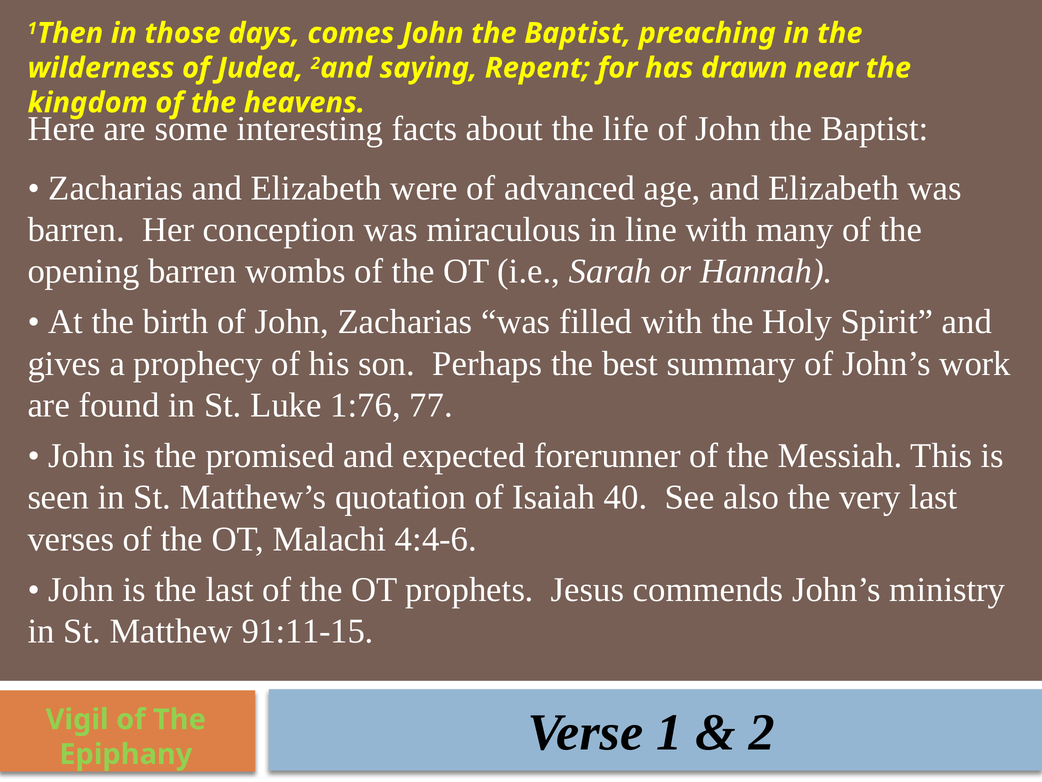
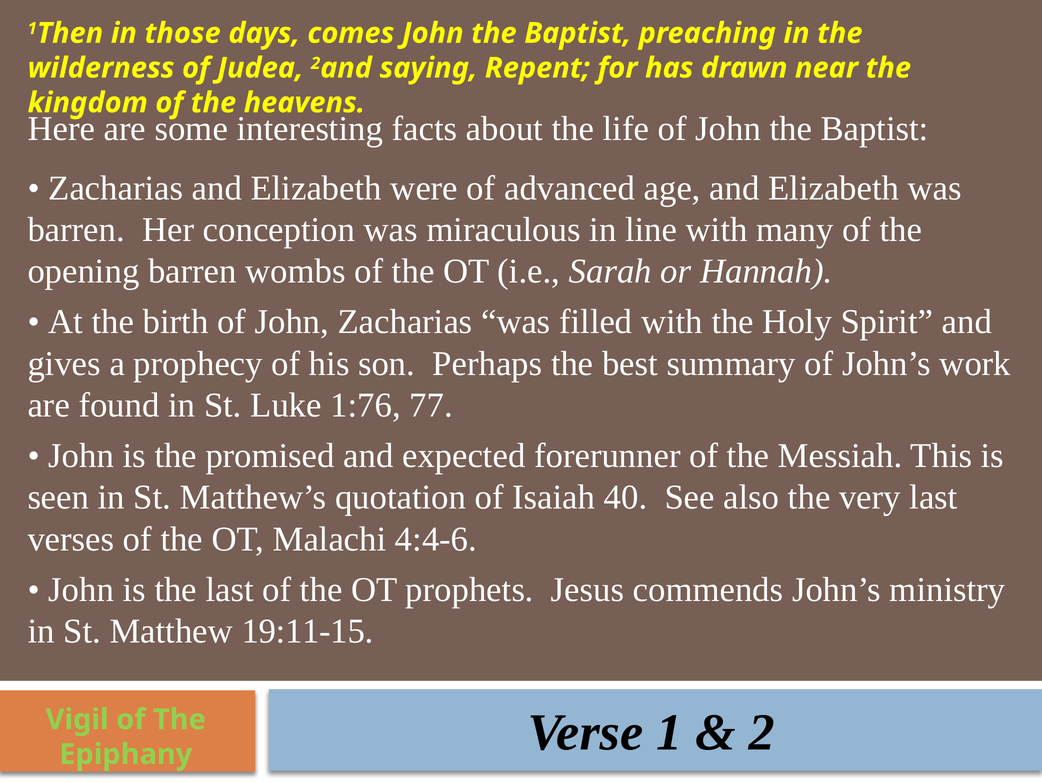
91:11-15: 91:11-15 -> 19:11-15
